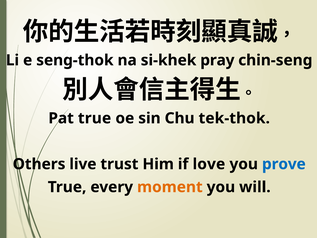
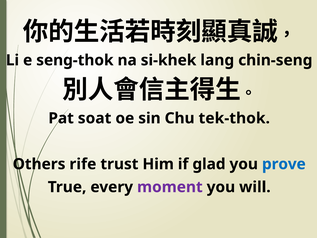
pray: pray -> lang
Pat true: true -> soat
live: live -> rife
love: love -> glad
moment colour: orange -> purple
